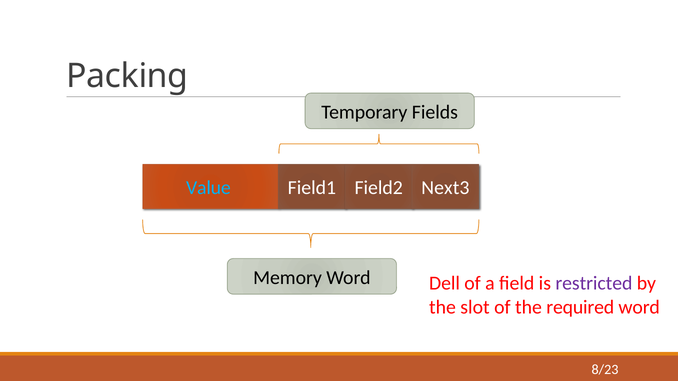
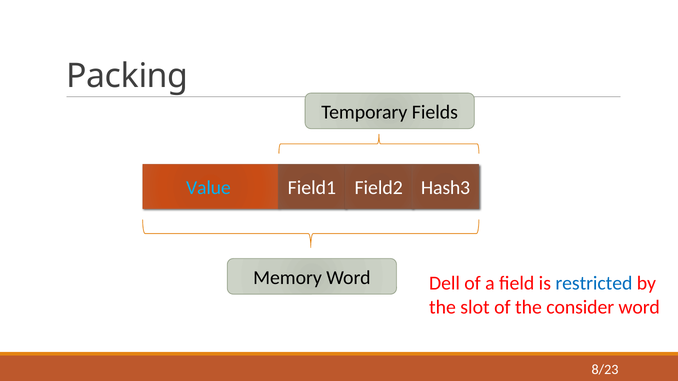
Next3: Next3 -> Hash3
restricted colour: purple -> blue
required: required -> consider
